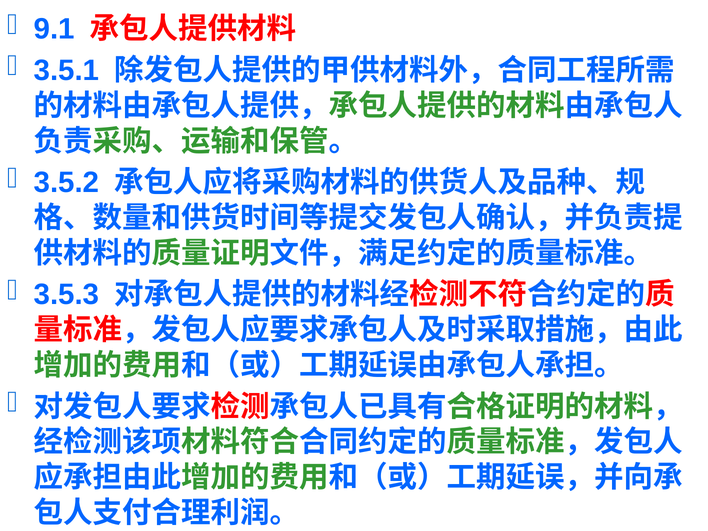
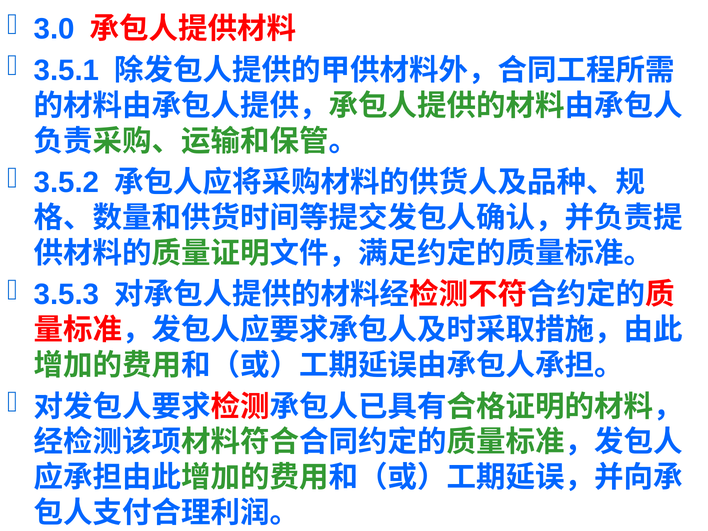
9.1: 9.1 -> 3.0
